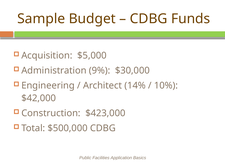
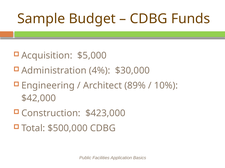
9%: 9% -> 4%
14%: 14% -> 89%
